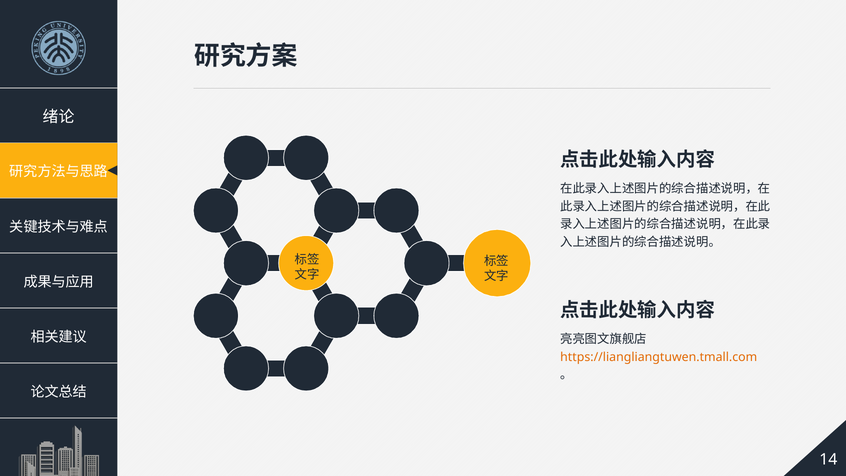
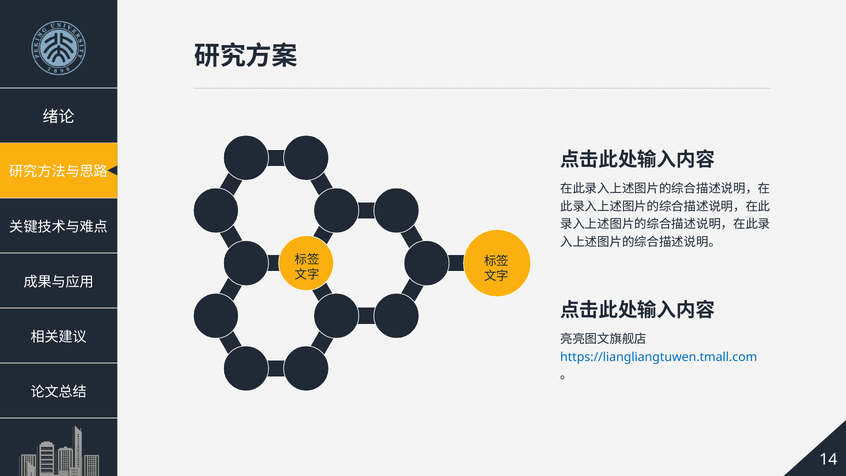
https://liangliangtuwen.tmall.com colour: orange -> blue
